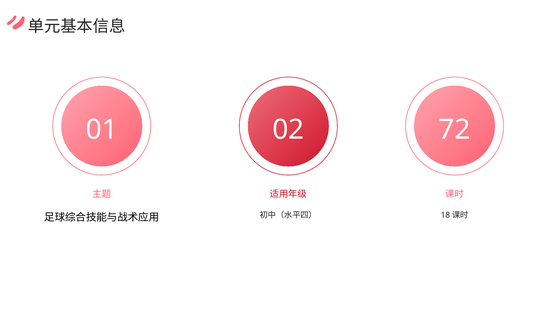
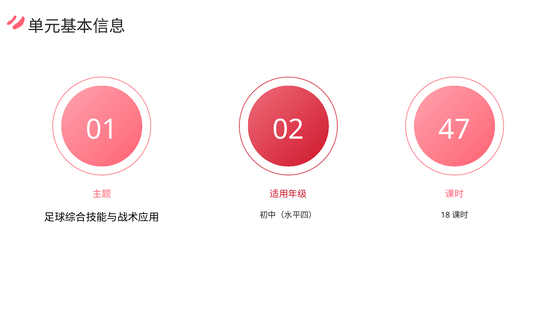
72: 72 -> 47
